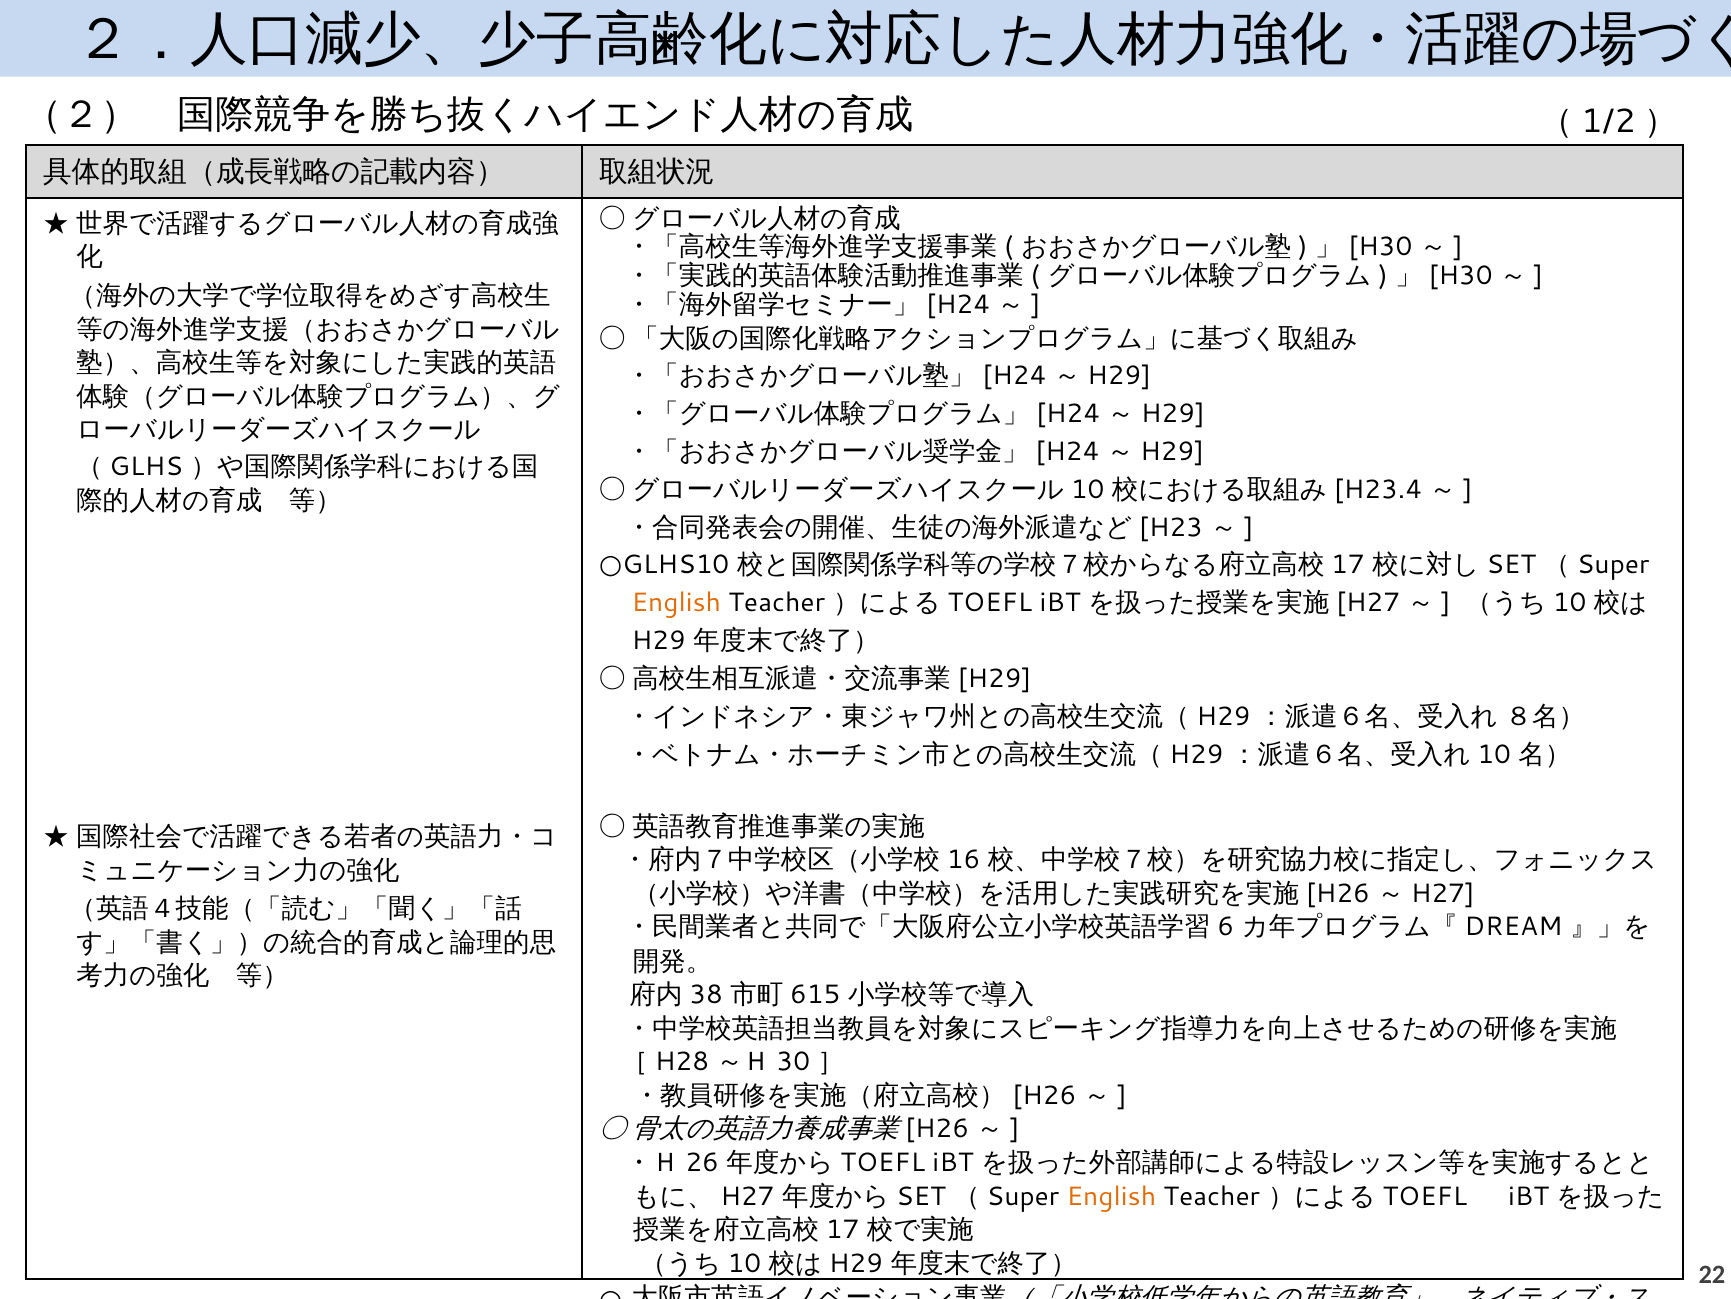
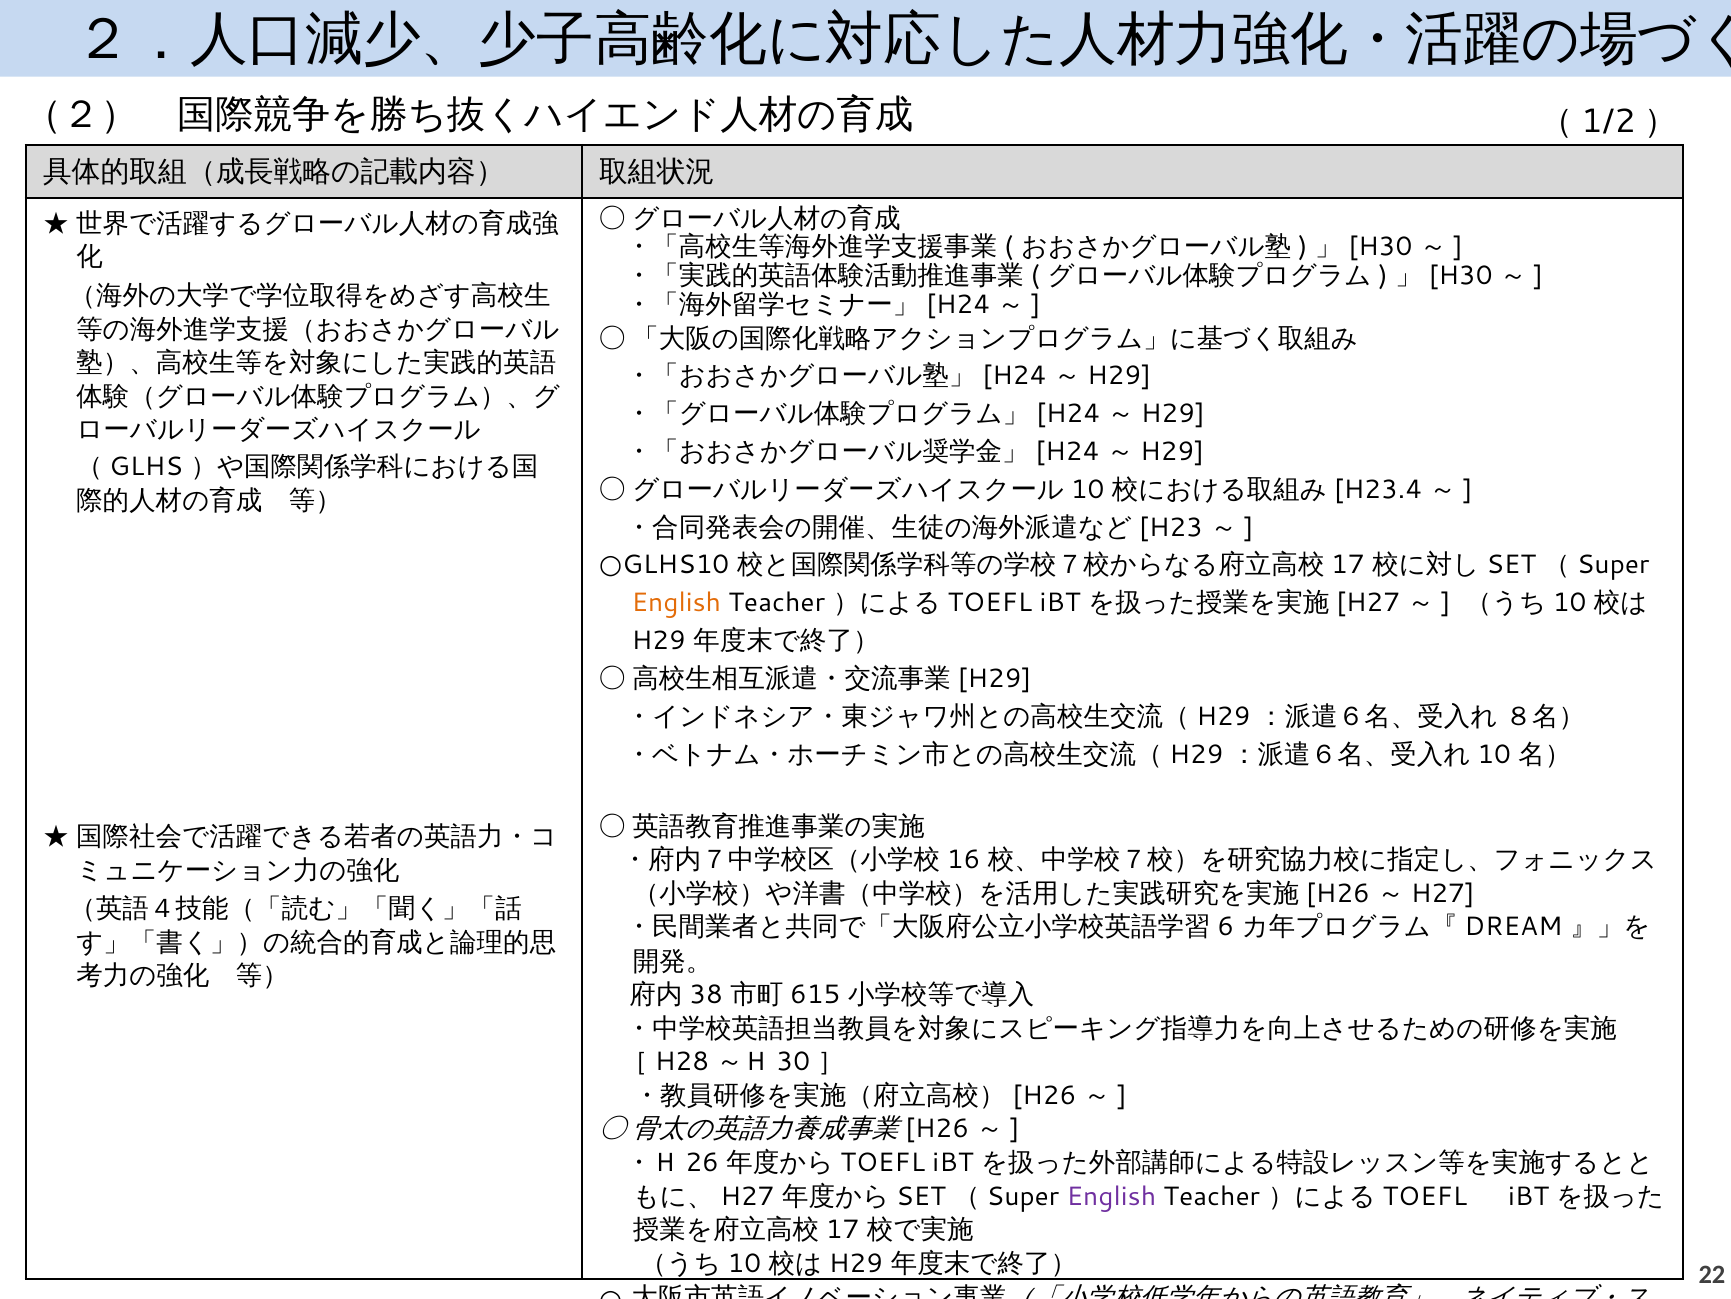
English at (1111, 1196) colour: orange -> purple
